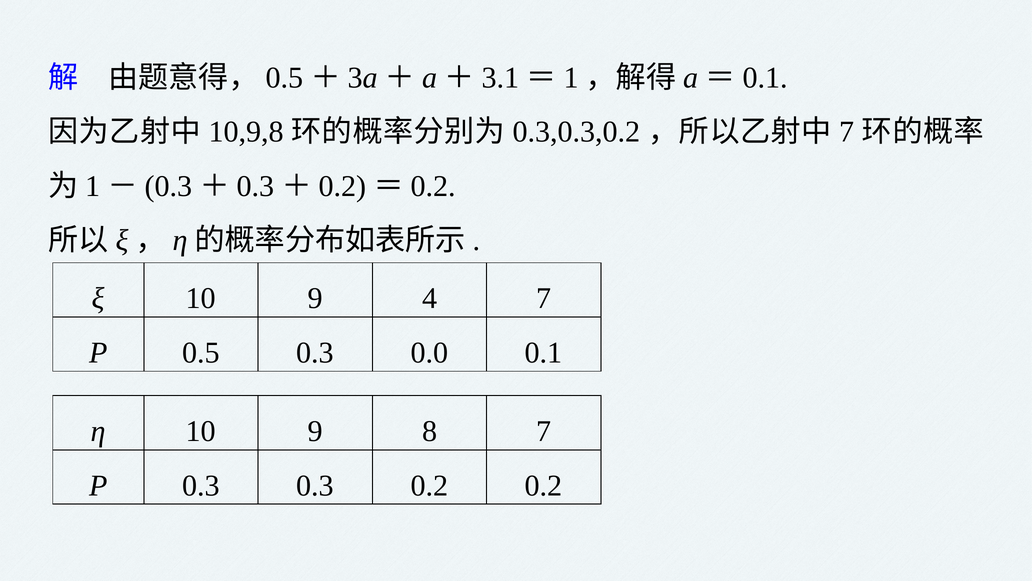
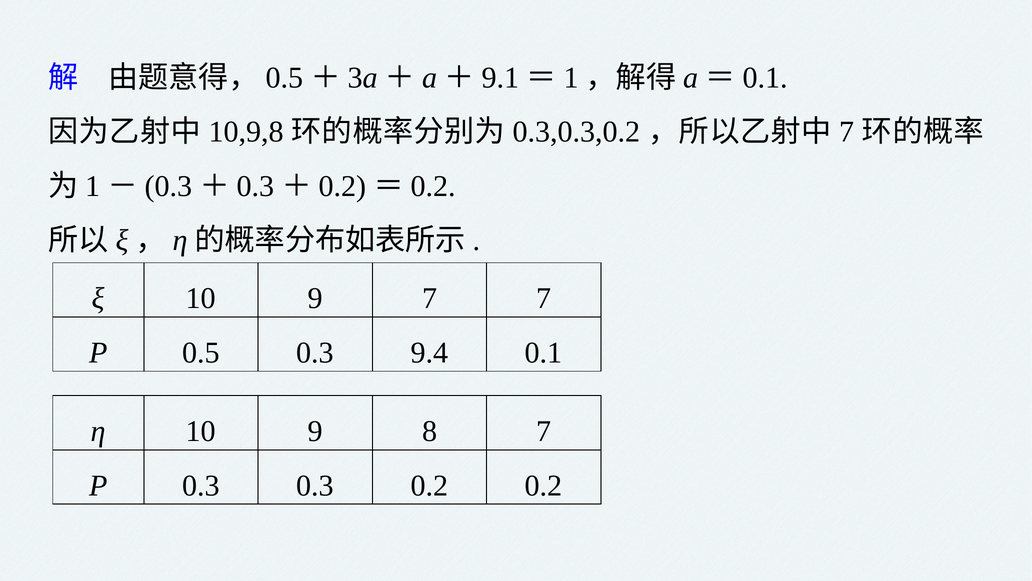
3.1: 3.1 -> 9.1
9 4: 4 -> 7
0.0: 0.0 -> 9.4
